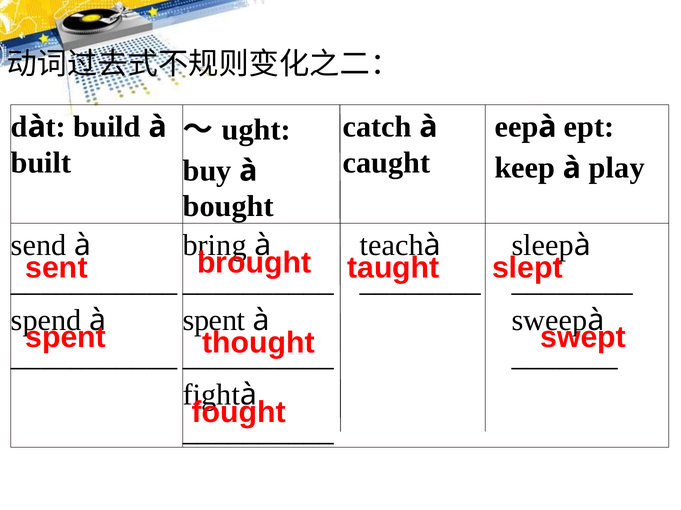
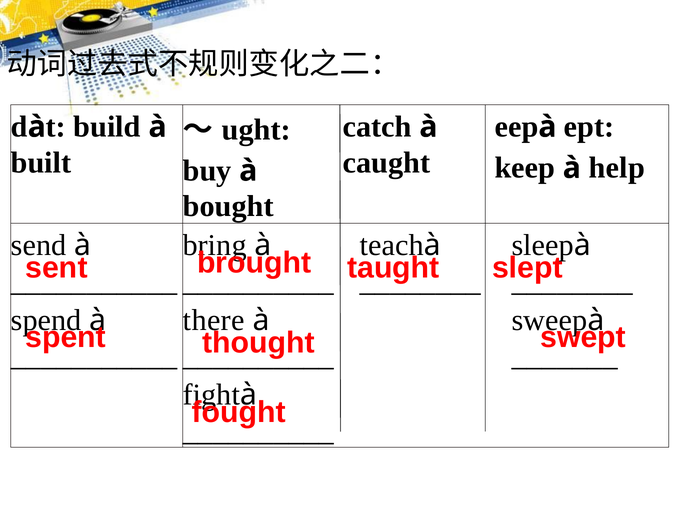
play: play -> help
spent at (214, 321): spent -> there
